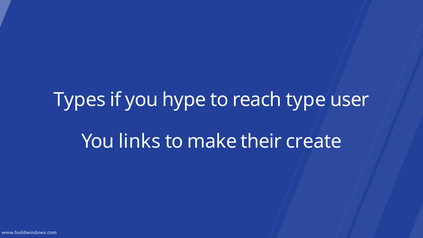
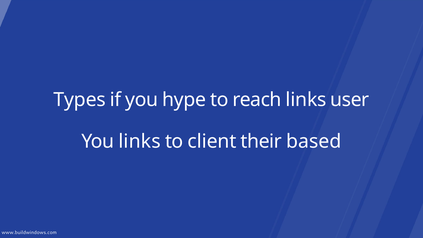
reach type: type -> links
make: make -> client
create: create -> based
